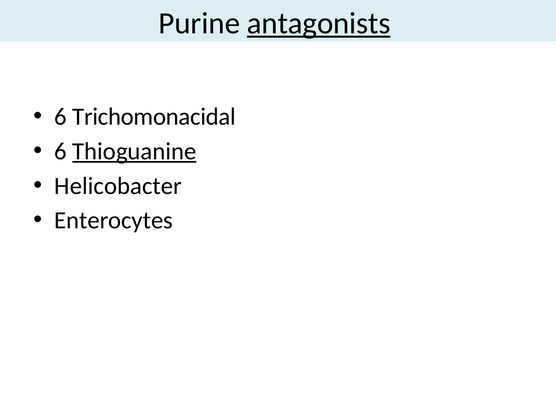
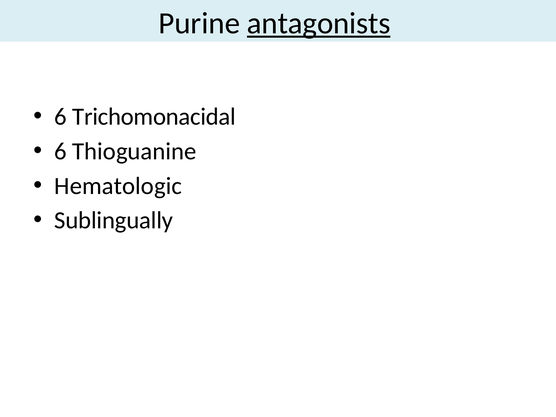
Thioguanine underline: present -> none
Helicobacter: Helicobacter -> Hematologic
Enterocytes: Enterocytes -> Sublingually
